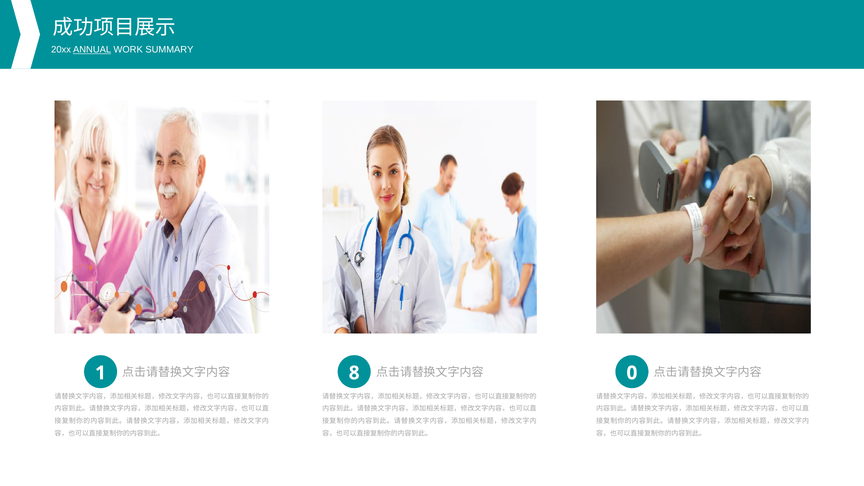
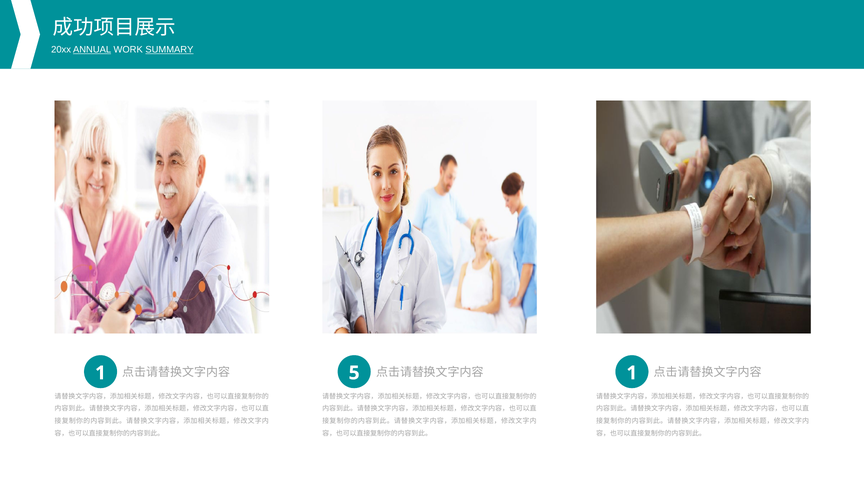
SUMMARY underline: none -> present
8: 8 -> 5
0 at (632, 373): 0 -> 1
